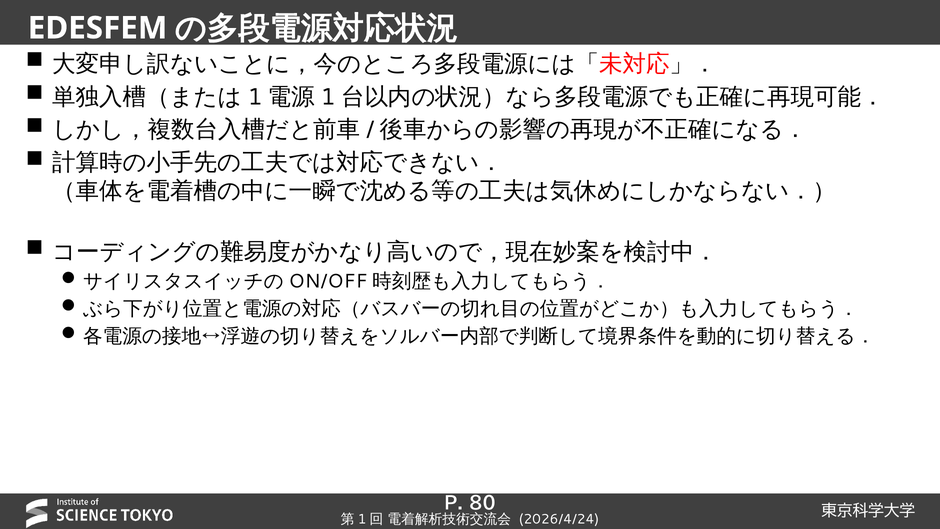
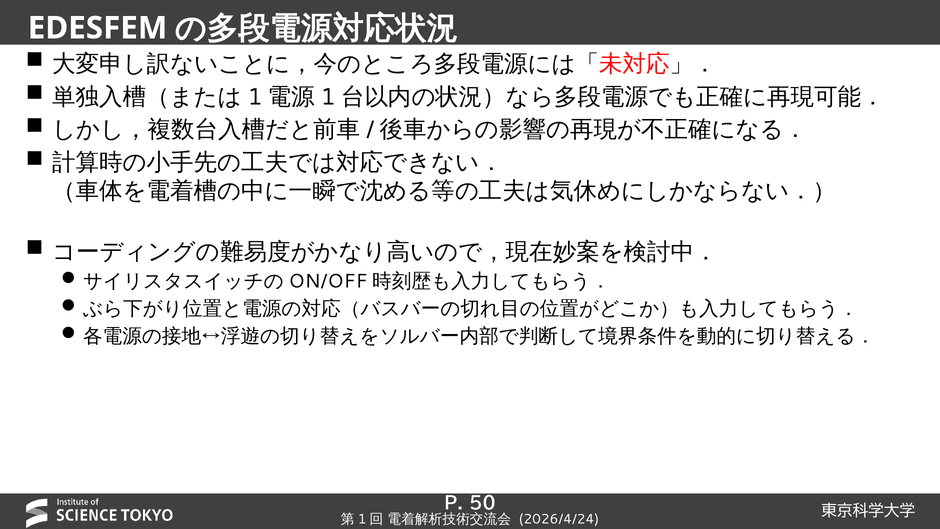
80: 80 -> 50
